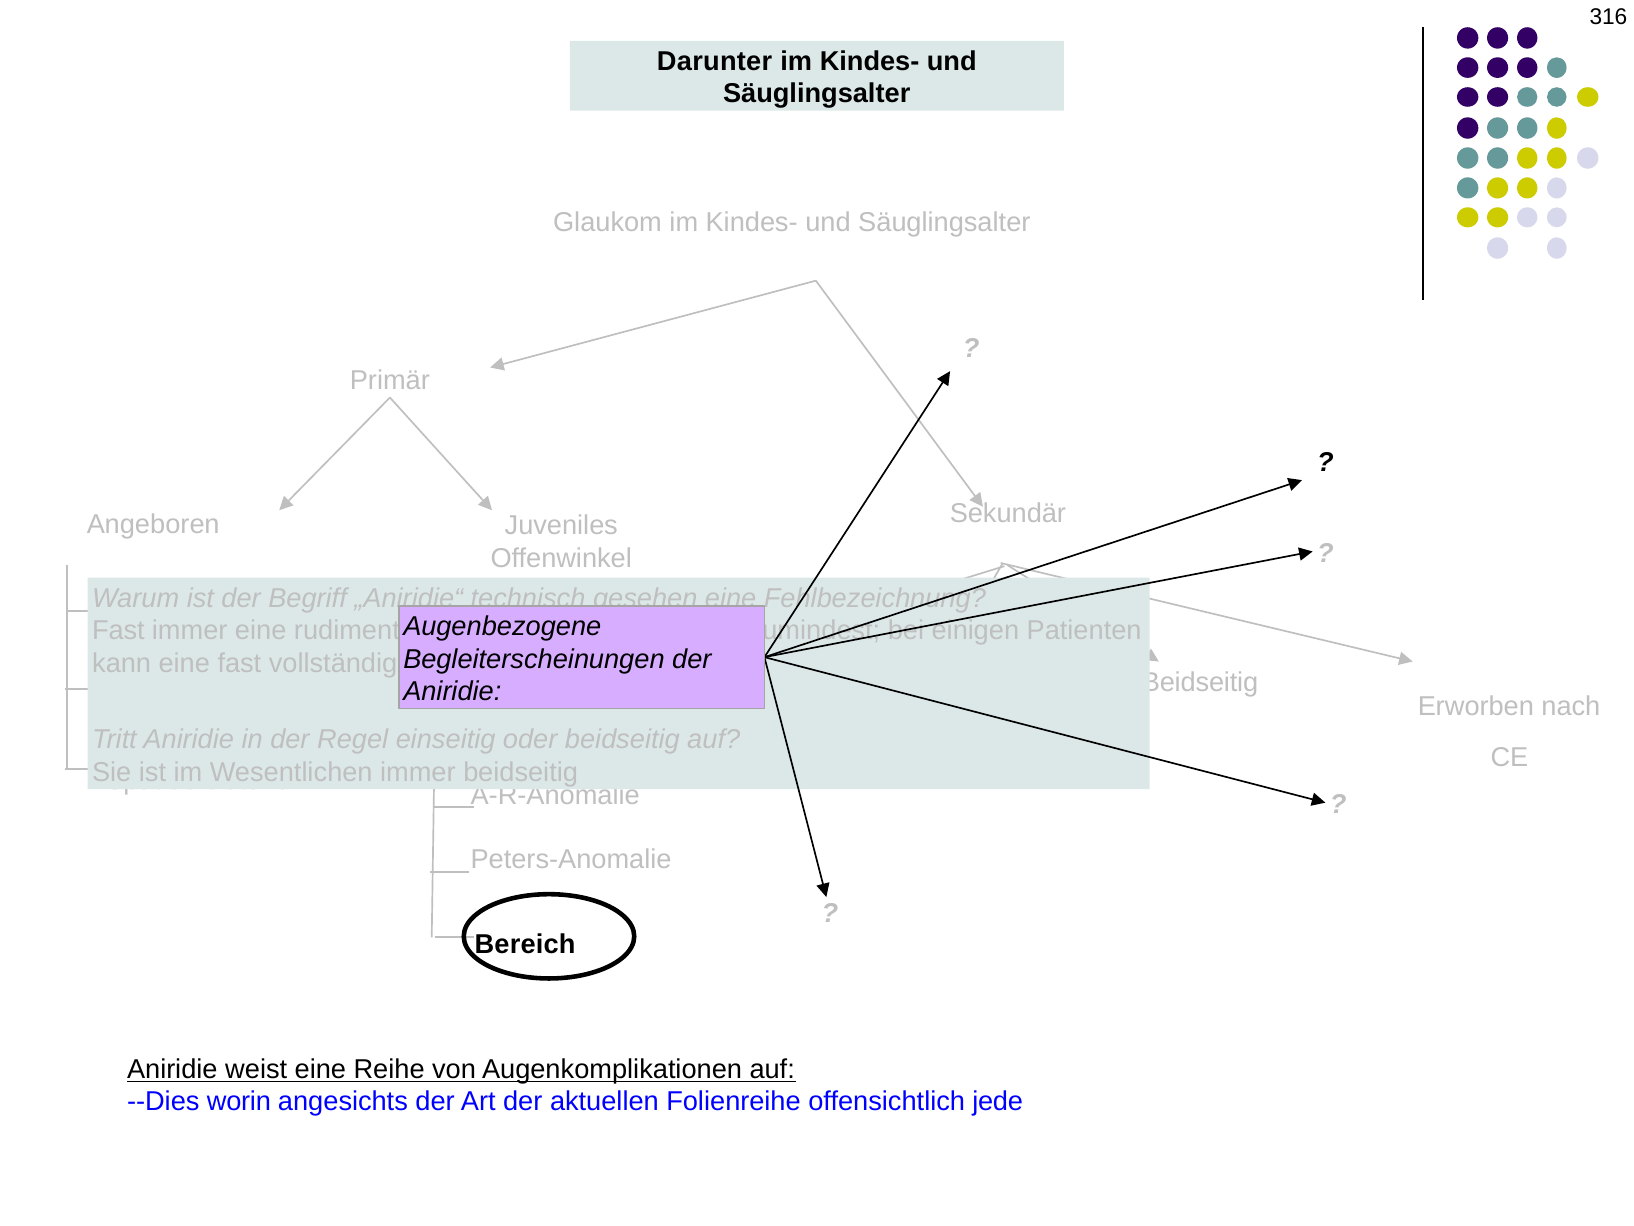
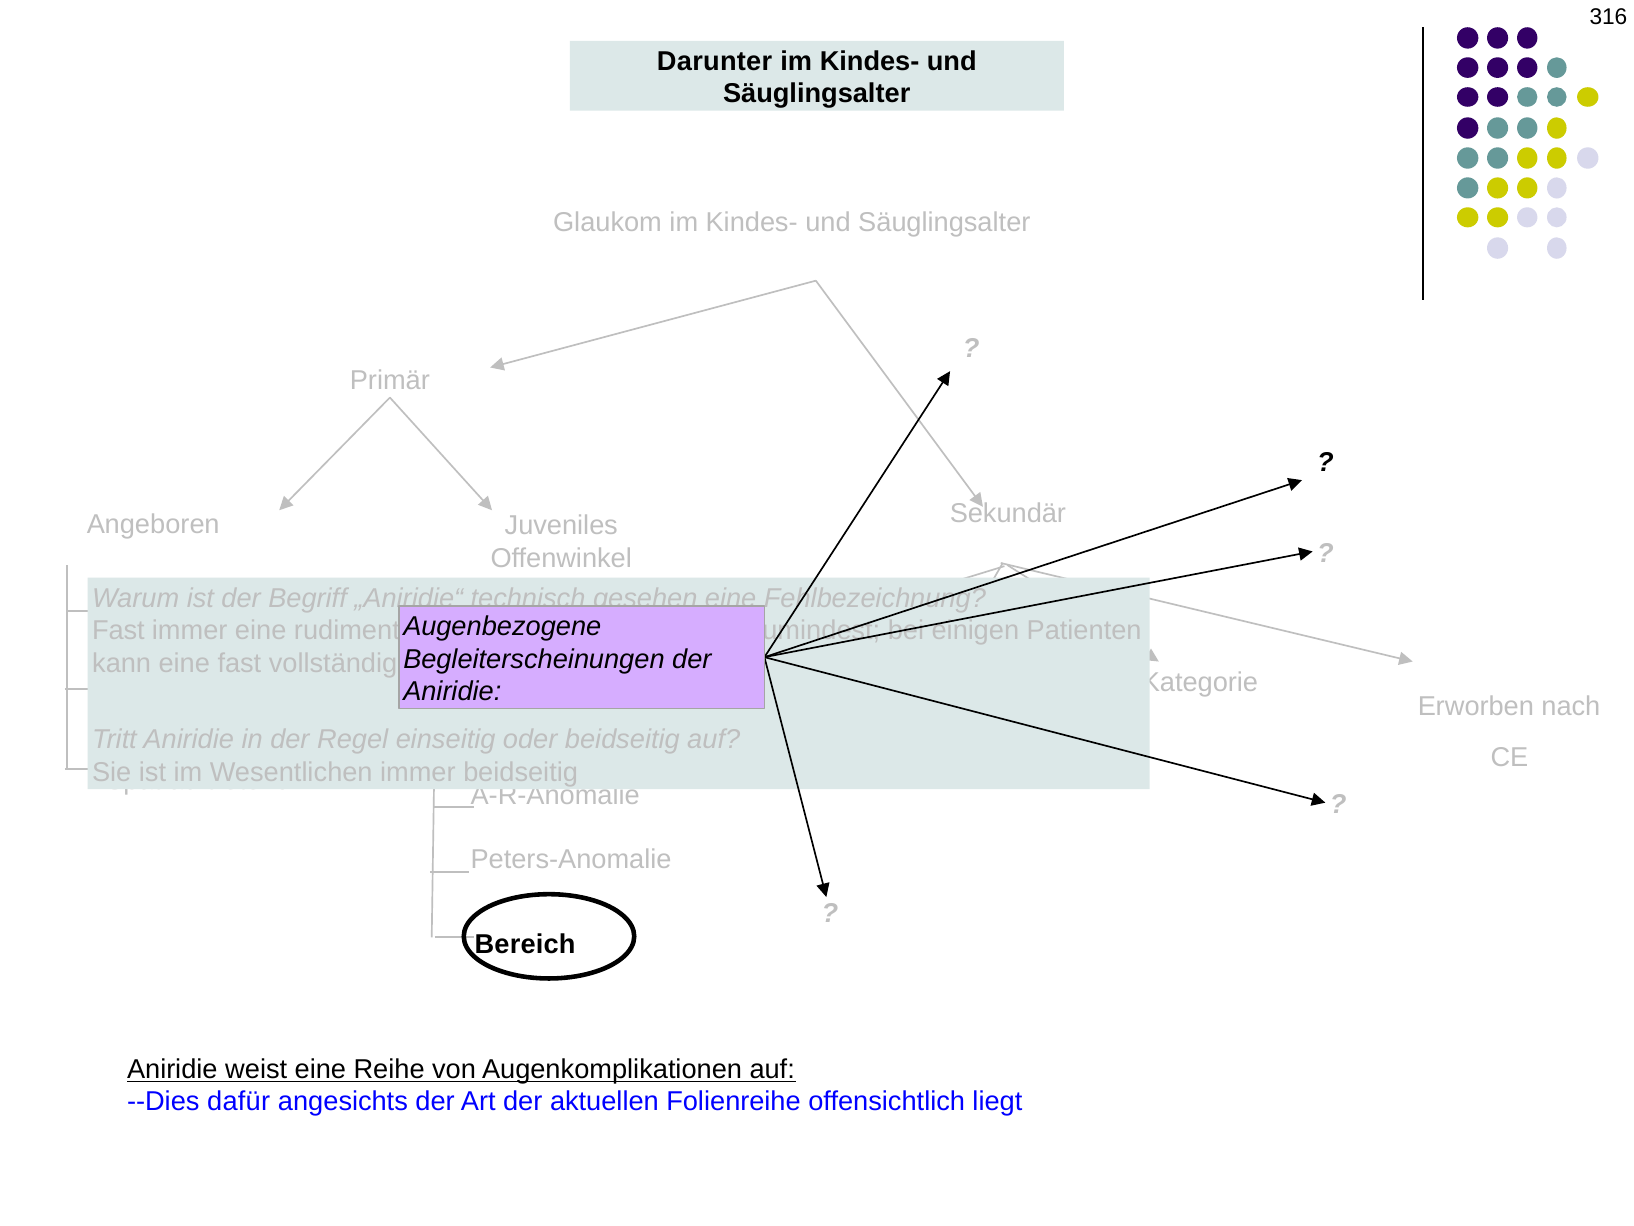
Beidseitig at (1200, 682): Beidseitig -> Kategorie
worin: worin -> dafür
jede: jede -> liegt
